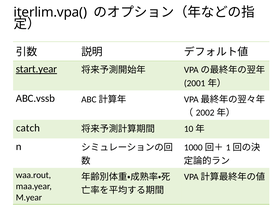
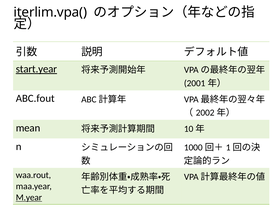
ABC.vssb: ABC.vssb -> ABC.fout
catch: catch -> mean
M.year underline: none -> present
